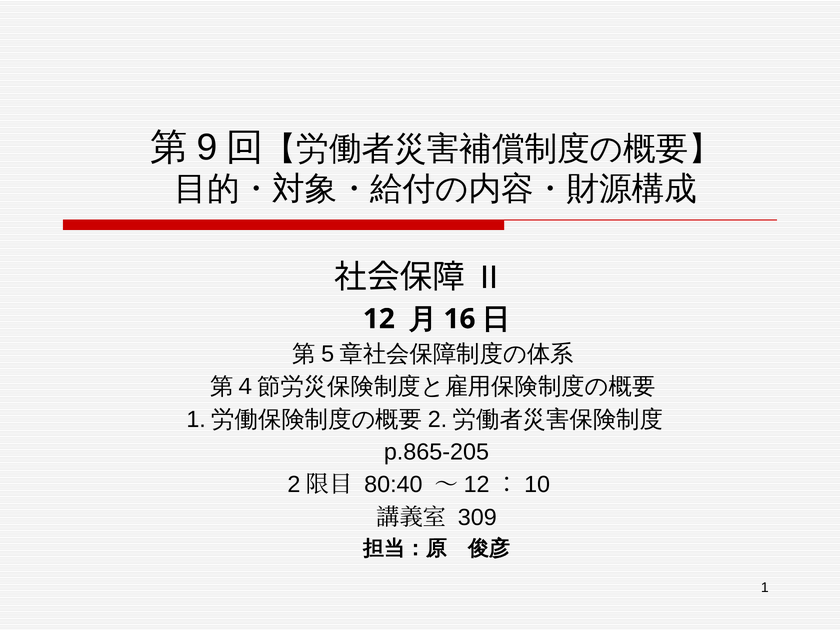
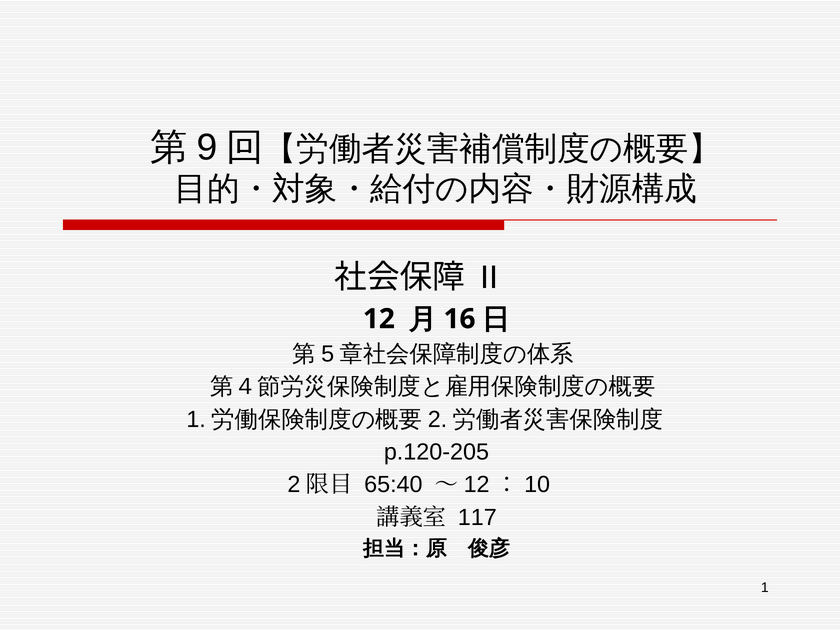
p.865-205: p.865-205 -> p.120-205
80:40: 80:40 -> 65:40
309: 309 -> 117
